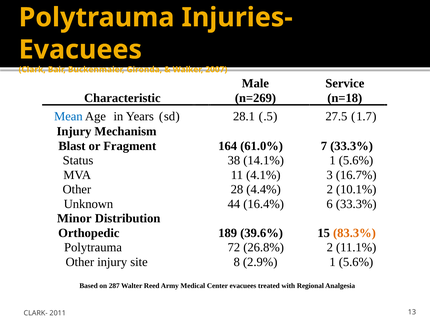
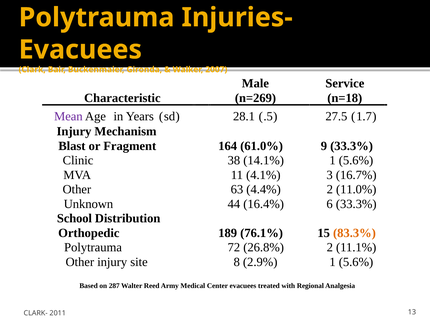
Mean colour: blue -> purple
7: 7 -> 9
Status: Status -> Clinic
28: 28 -> 63
10.1%: 10.1% -> 11.0%
Minor: Minor -> School
39.6%: 39.6% -> 76.1%
